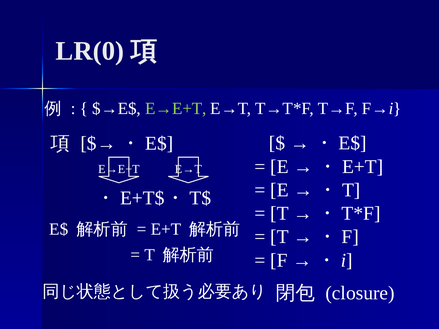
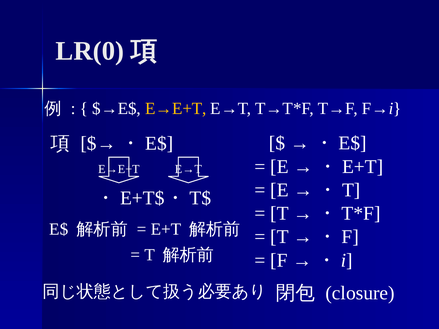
E→E+T at (176, 109) colour: light green -> yellow
